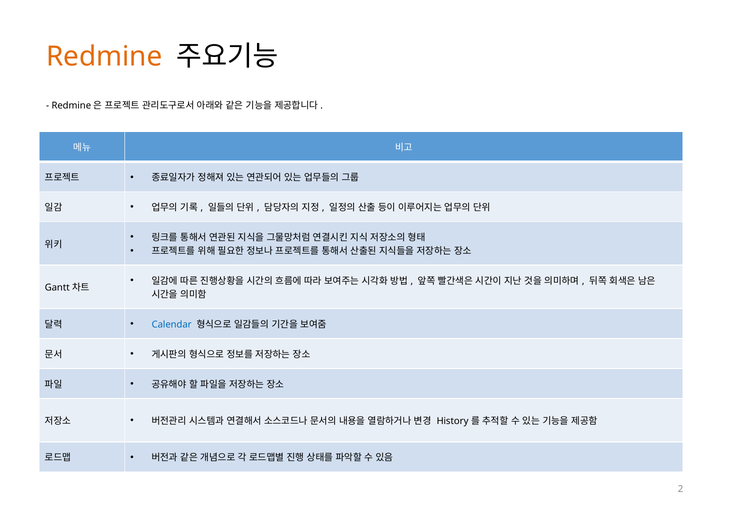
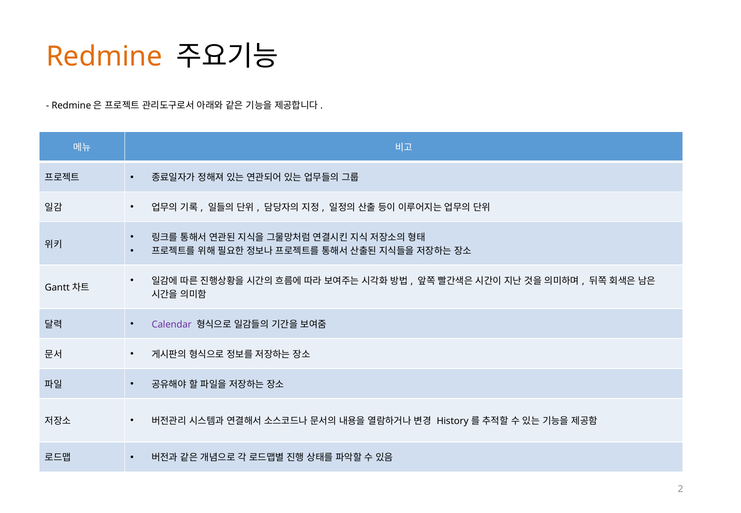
Calendar colour: blue -> purple
